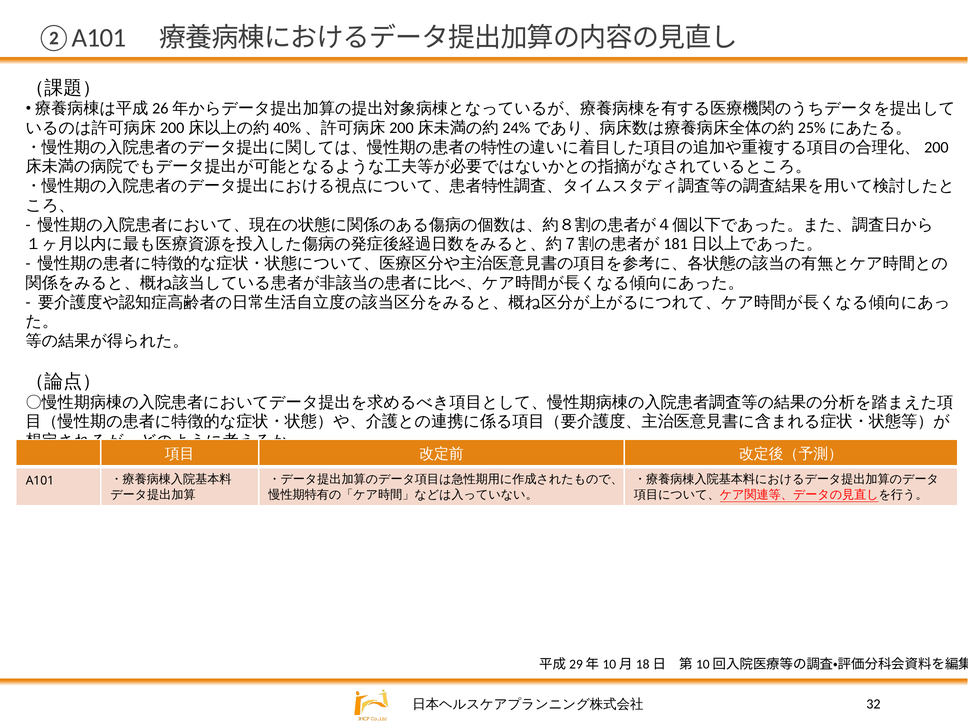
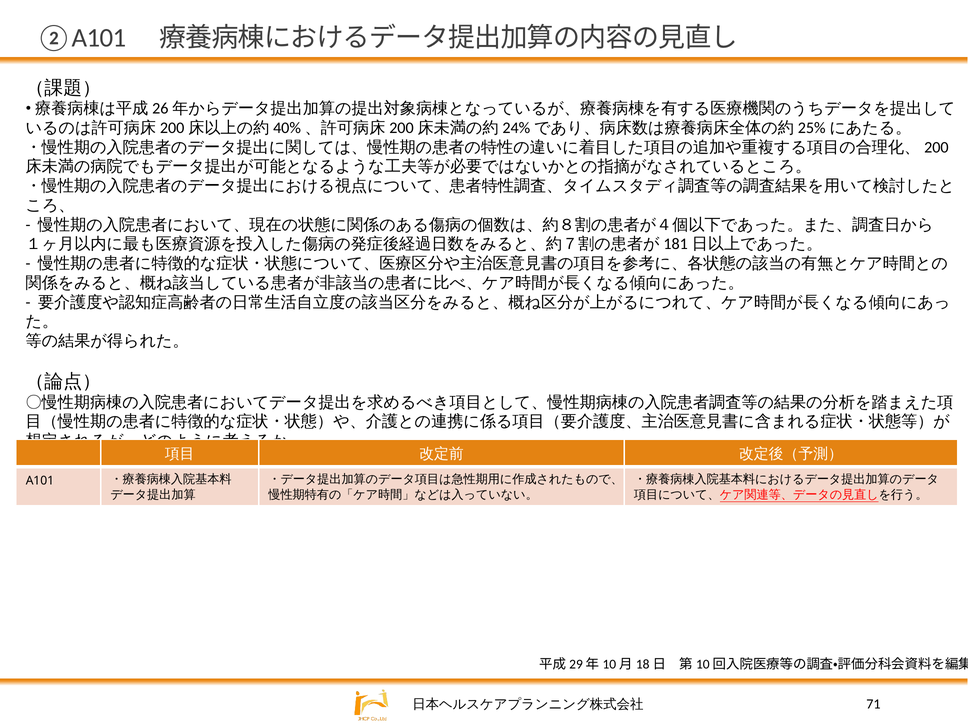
32: 32 -> 71
